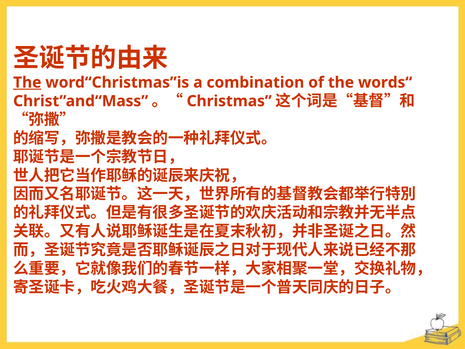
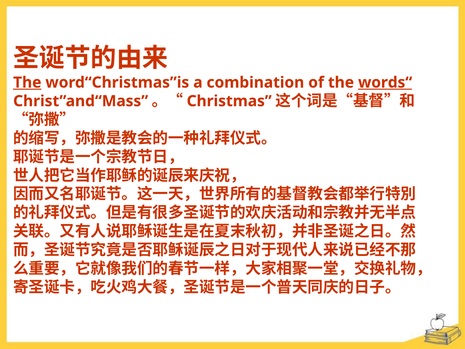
words“ underline: none -> present
